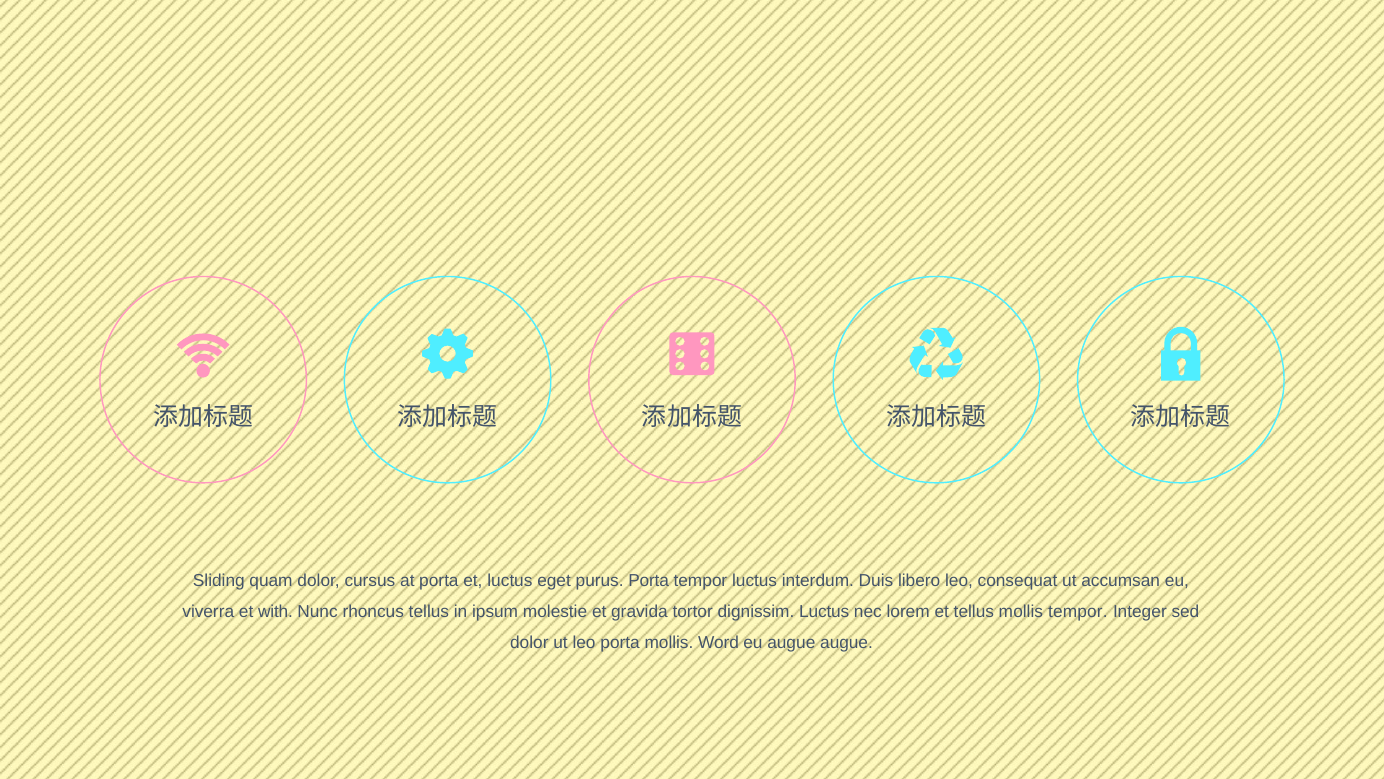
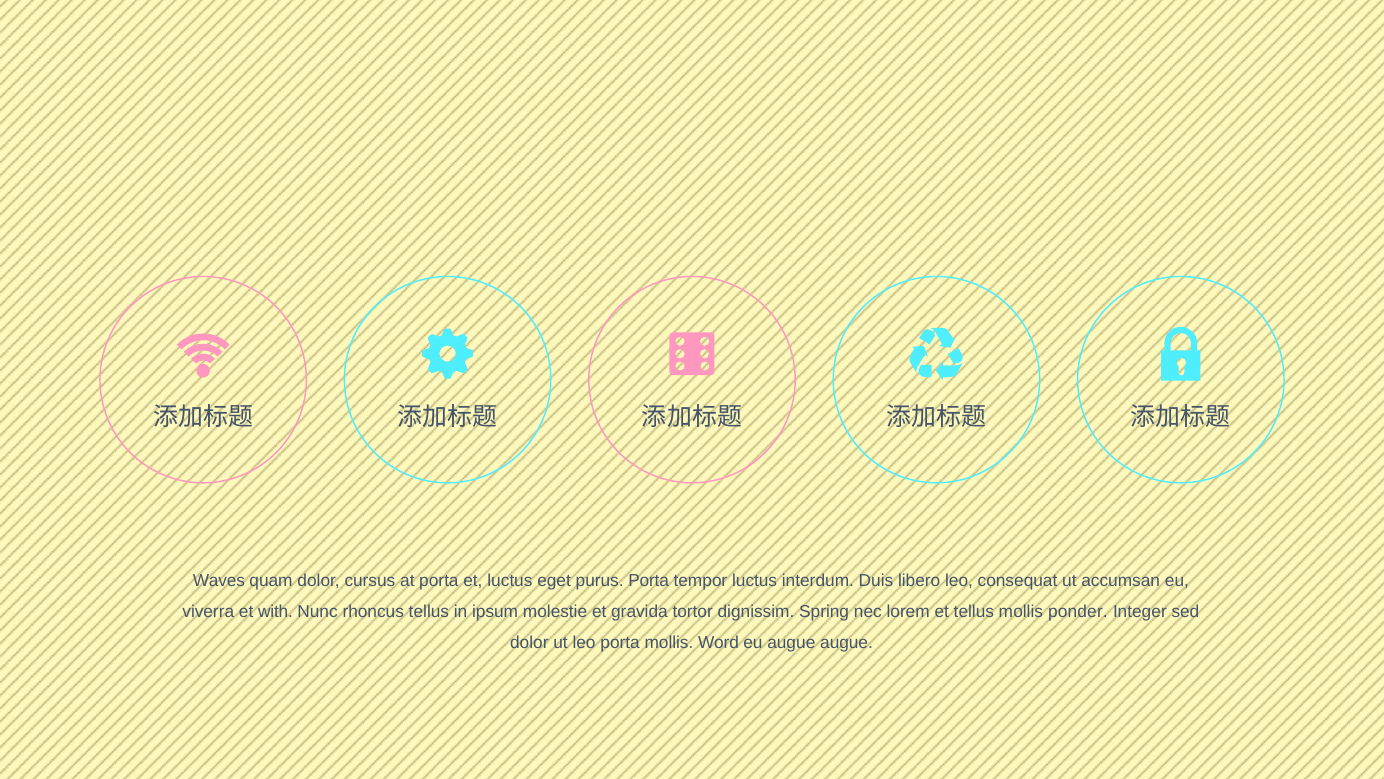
Sliding: Sliding -> Waves
dignissim Luctus: Luctus -> Spring
mollis tempor: tempor -> ponder
